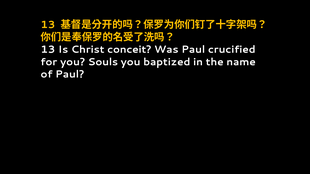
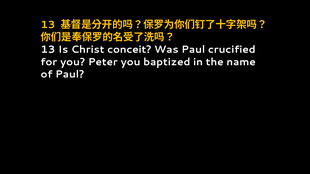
Souls: Souls -> Peter
